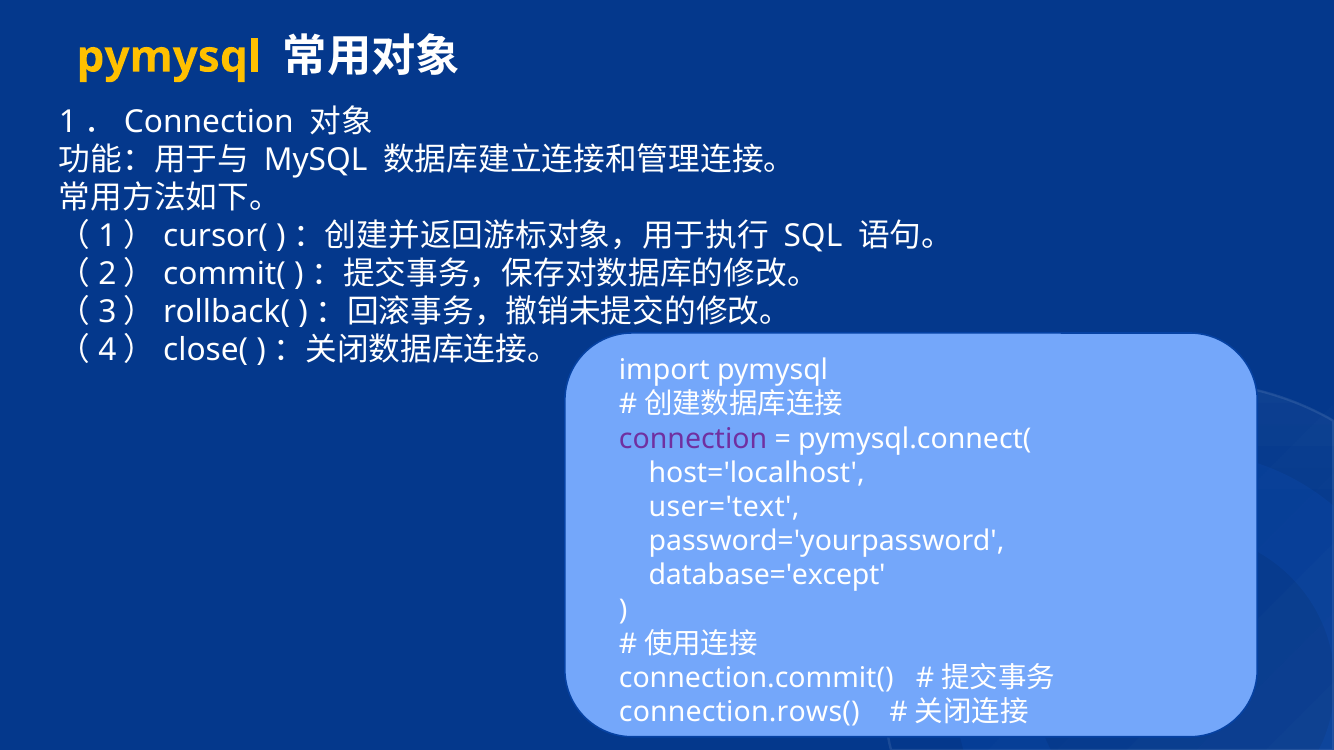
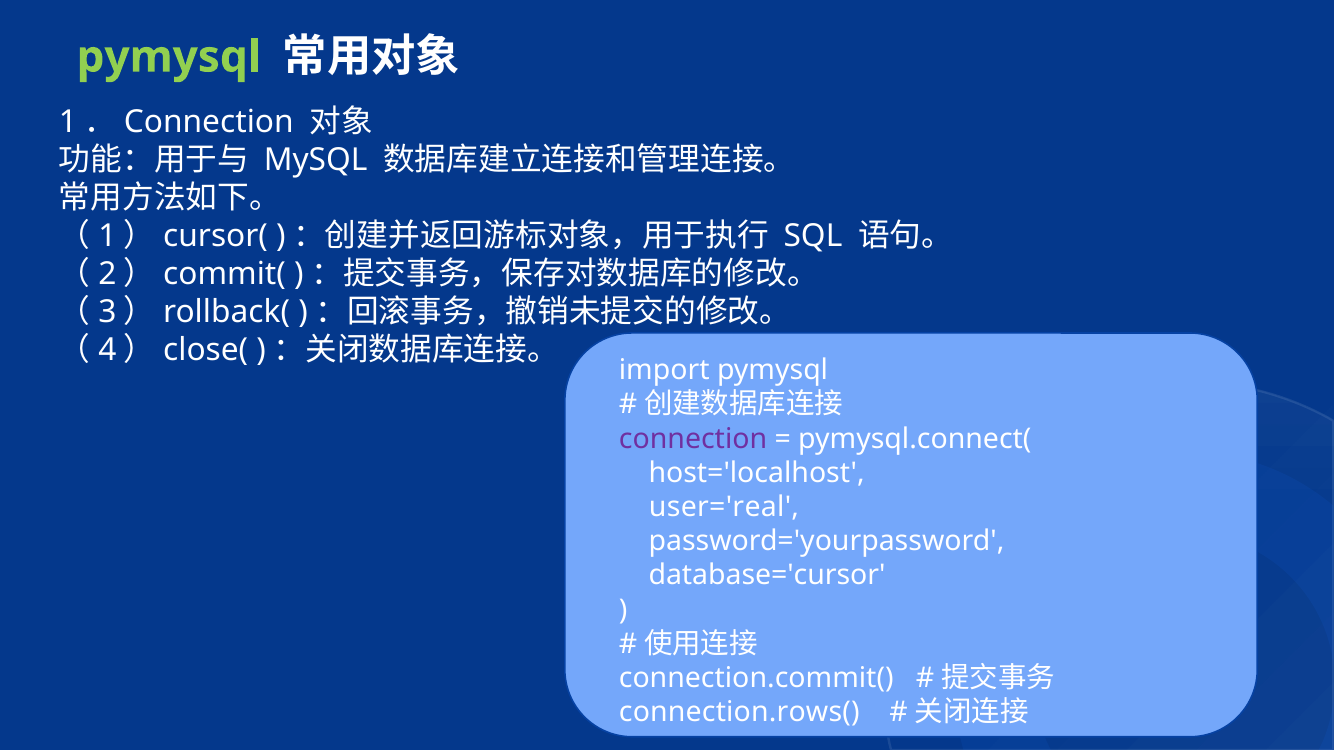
pymysql at (169, 57) colour: yellow -> light green
user='text: user='text -> user='real
database='except: database='except -> database='cursor
